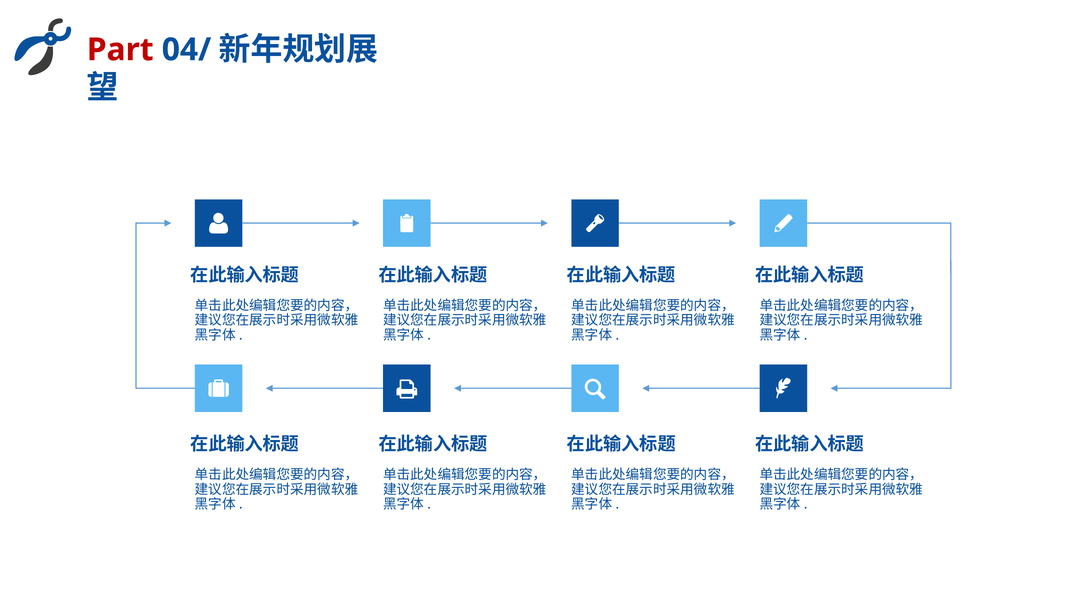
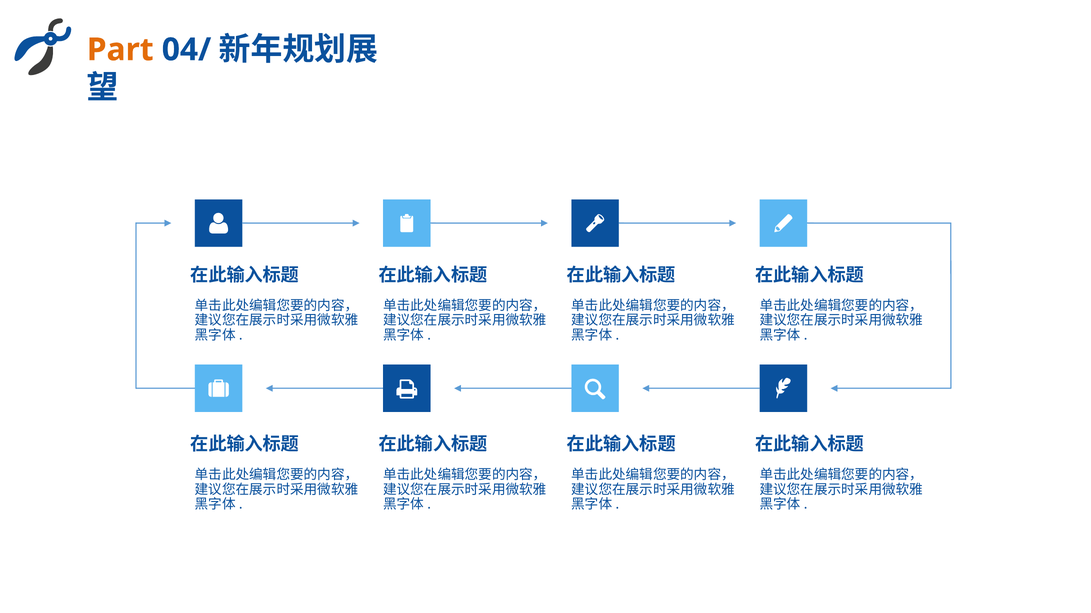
Part colour: red -> orange
